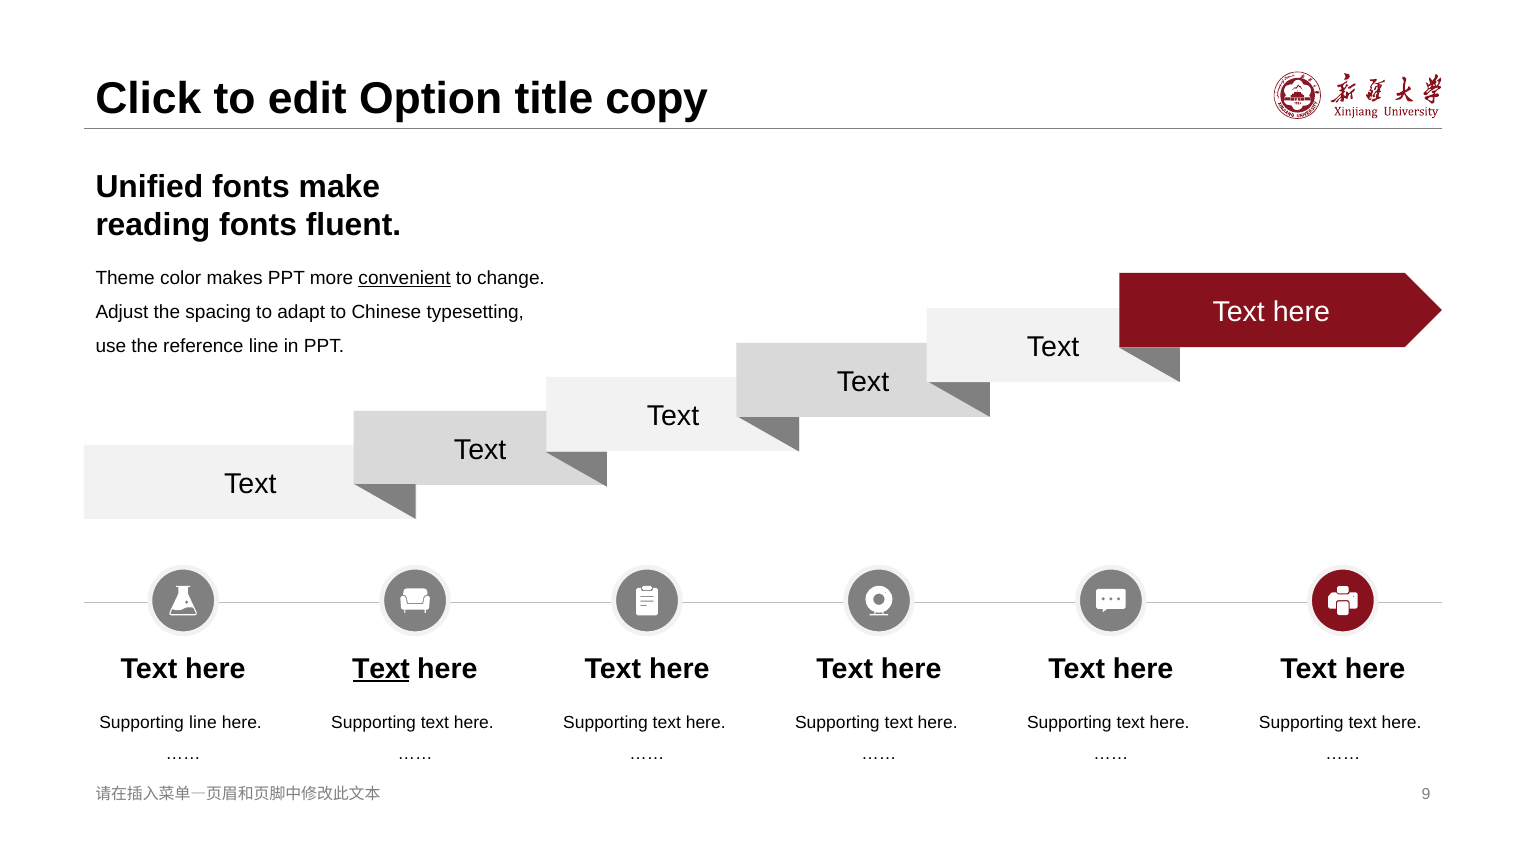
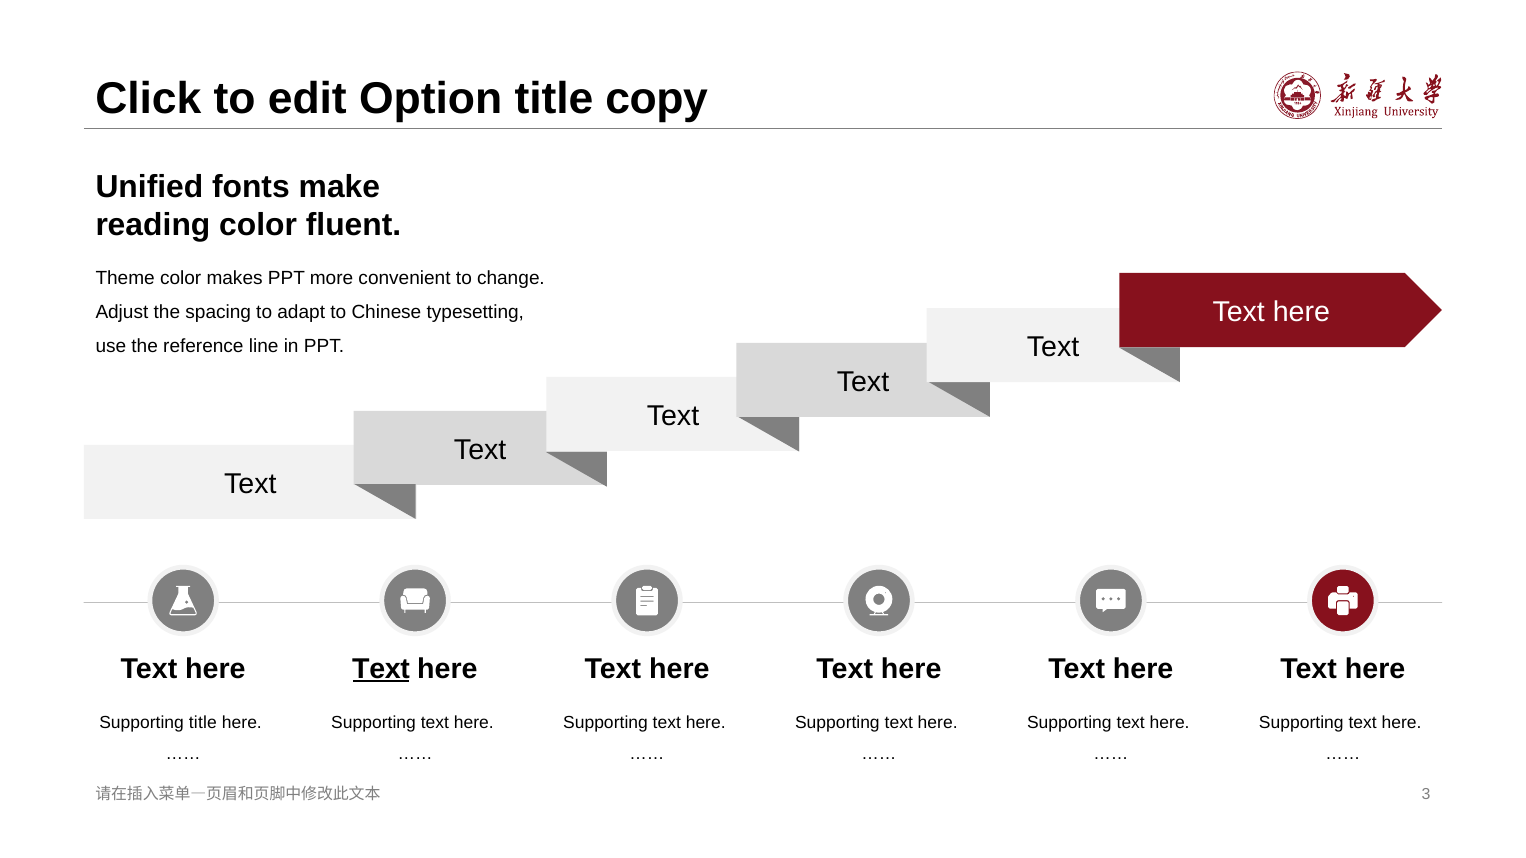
reading fonts: fonts -> color
convenient underline: present -> none
Supporting line: line -> title
9: 9 -> 3
